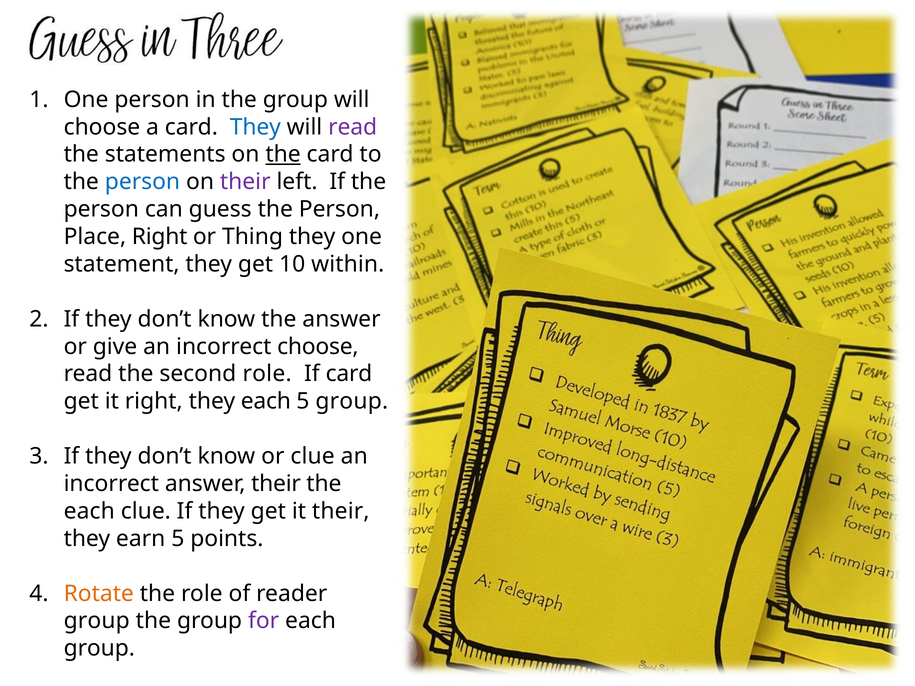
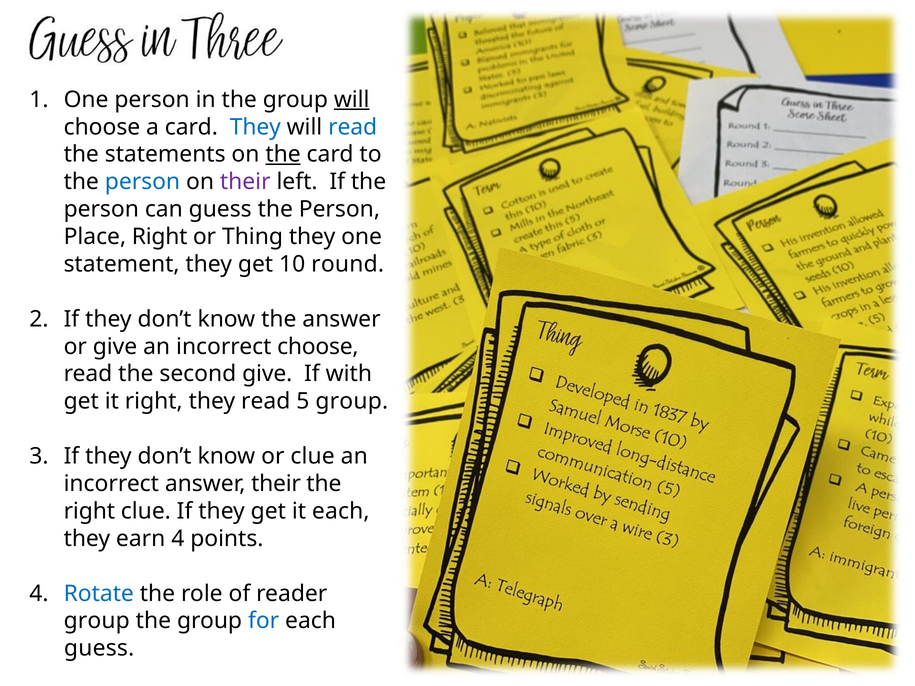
will at (352, 100) underline: none -> present
read at (353, 127) colour: purple -> blue
within: within -> round
second role: role -> give
If card: card -> with
they each: each -> read
each at (89, 511): each -> right
it their: their -> each
earn 5: 5 -> 4
Rotate colour: orange -> blue
for colour: purple -> blue
group at (99, 649): group -> guess
